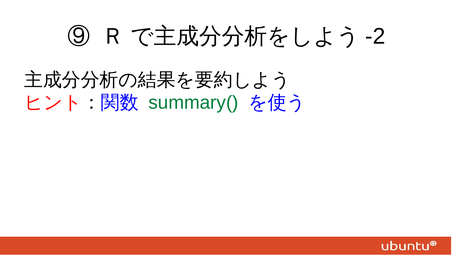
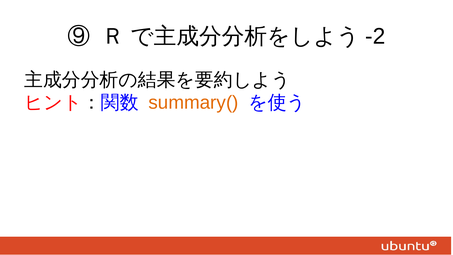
summary( colour: green -> orange
